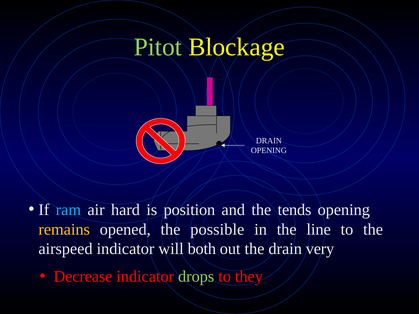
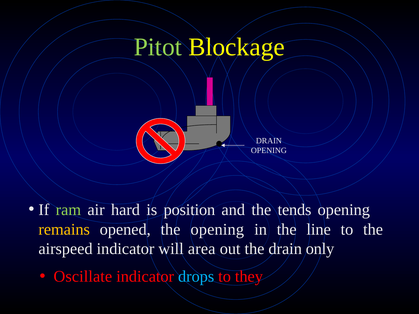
ram colour: light blue -> light green
the possible: possible -> opening
both: both -> area
very: very -> only
Decrease: Decrease -> Oscillate
drops colour: light green -> light blue
